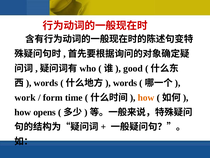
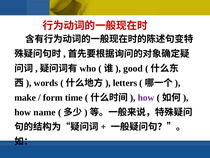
words at (125, 83): words -> letters
work: work -> make
how at (146, 97) colour: orange -> purple
opens: opens -> name
